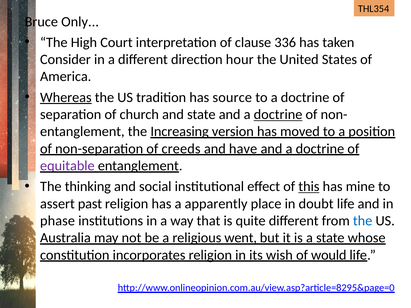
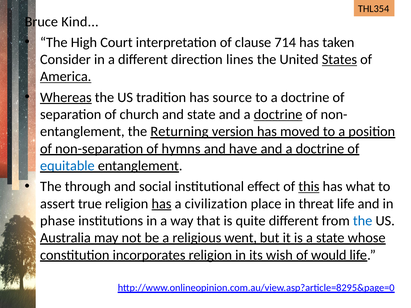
Only: Only -> Kind
336: 336 -> 714
hour: hour -> lines
States underline: none -> present
America underline: none -> present
Increasing: Increasing -> Returning
creeds: creeds -> hymns
equitable colour: purple -> blue
thinking: thinking -> through
mine: mine -> what
past: past -> true
has at (161, 204) underline: none -> present
apparently: apparently -> civilization
doubt: doubt -> threat
